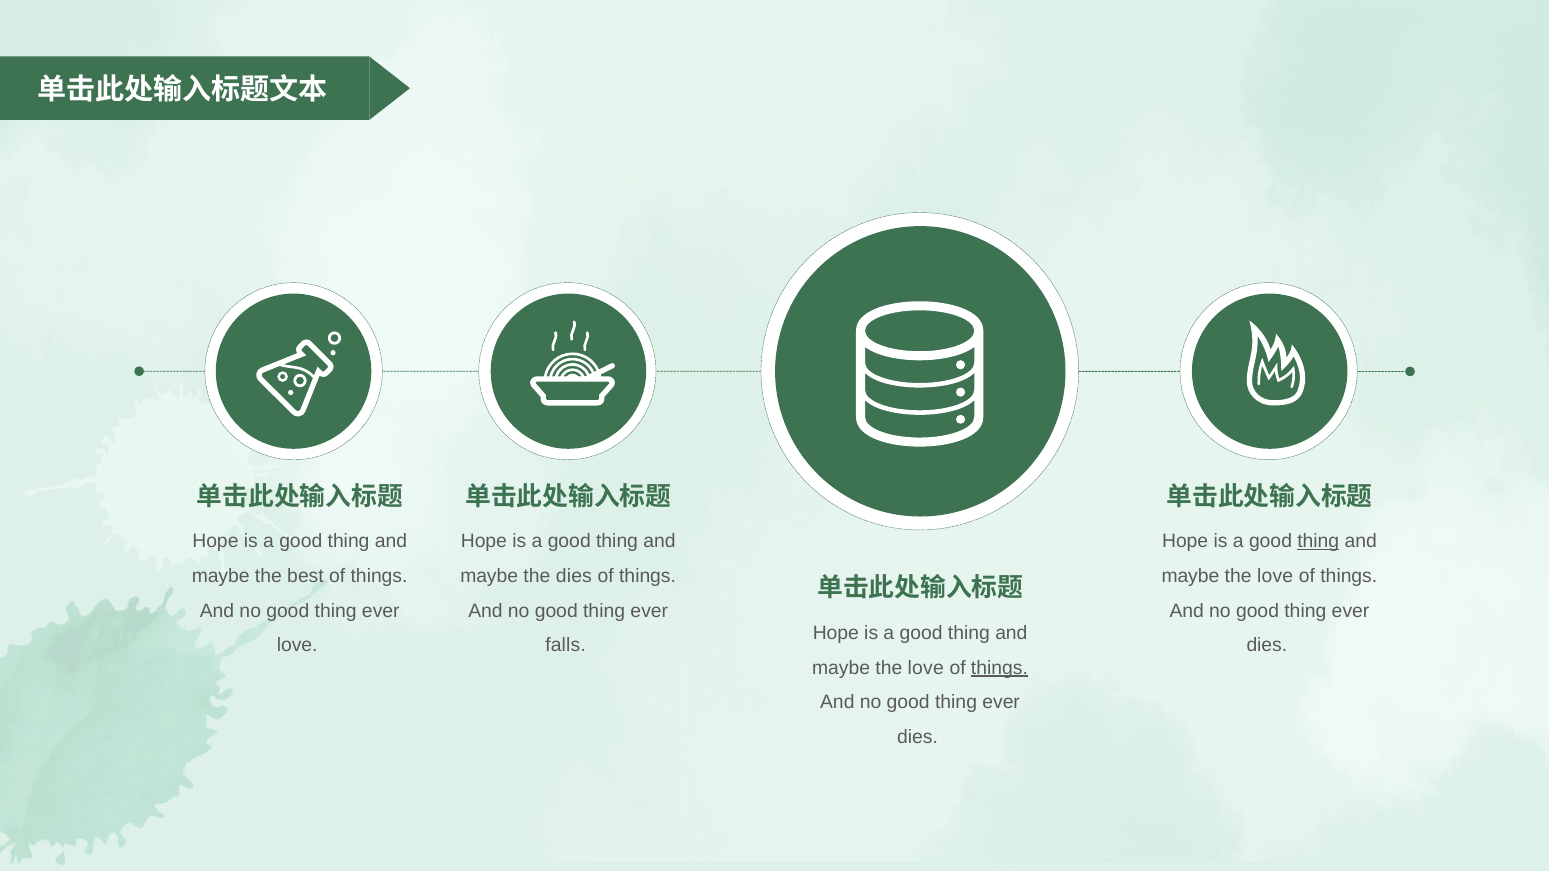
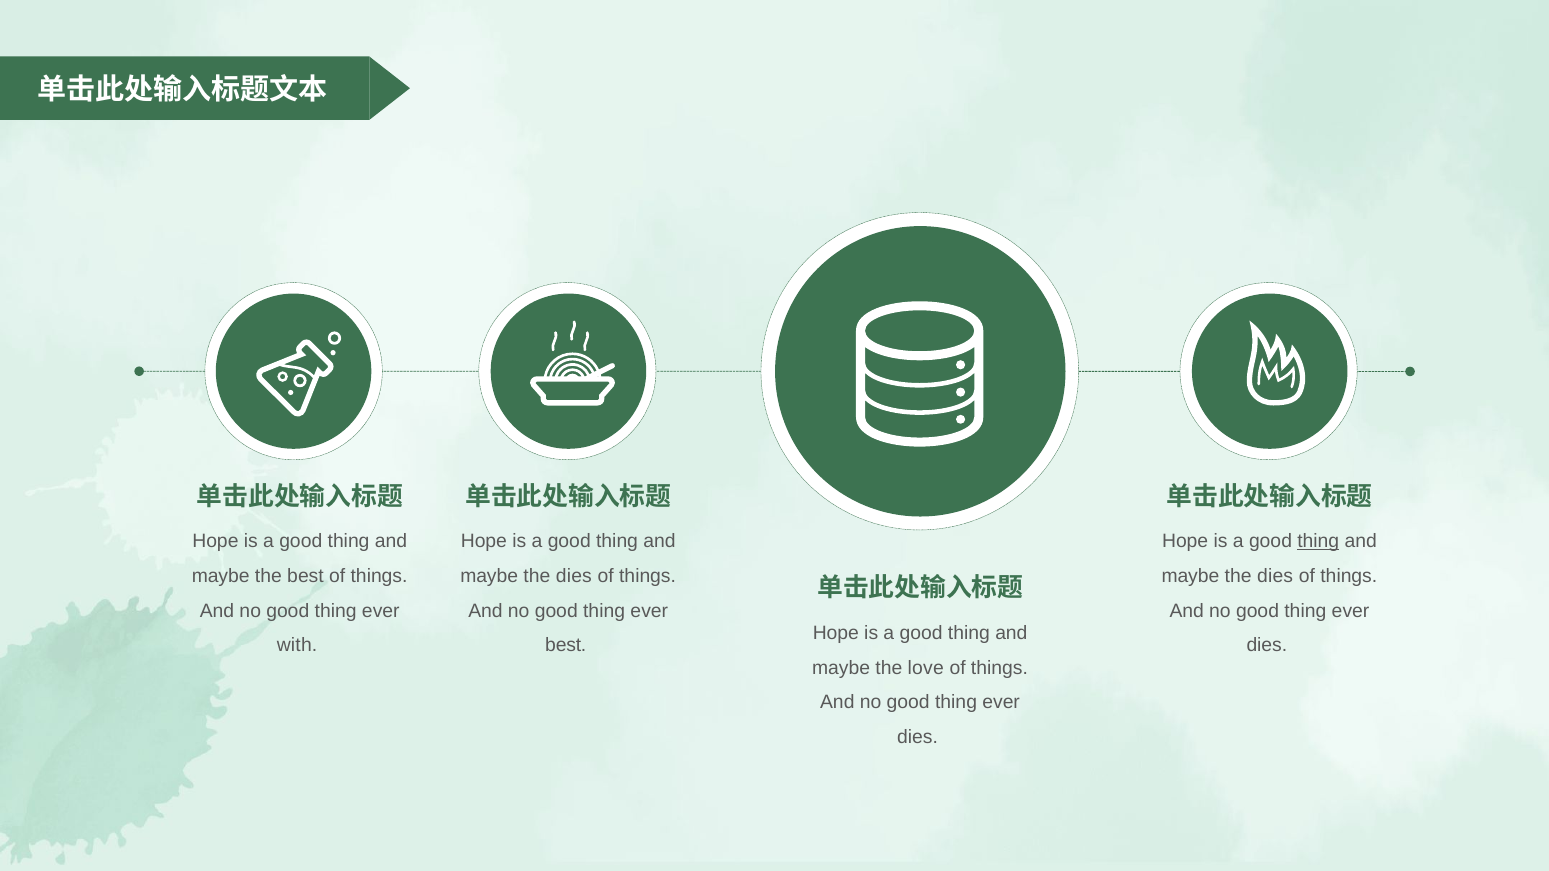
love at (1275, 576): love -> dies
love at (297, 646): love -> with
falls at (566, 646): falls -> best
things at (999, 668) underline: present -> none
